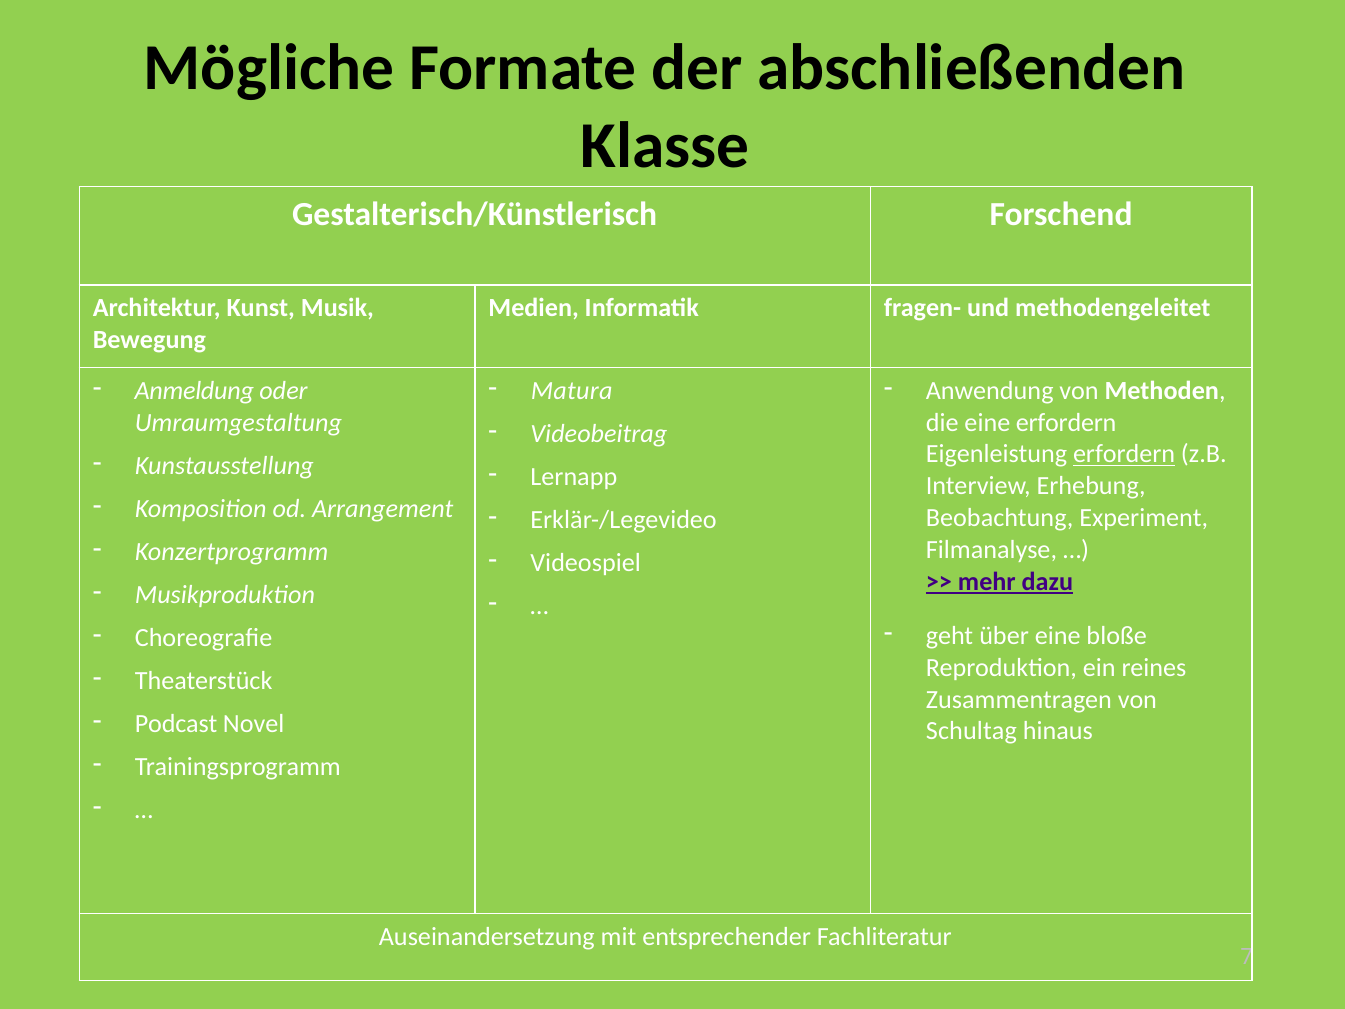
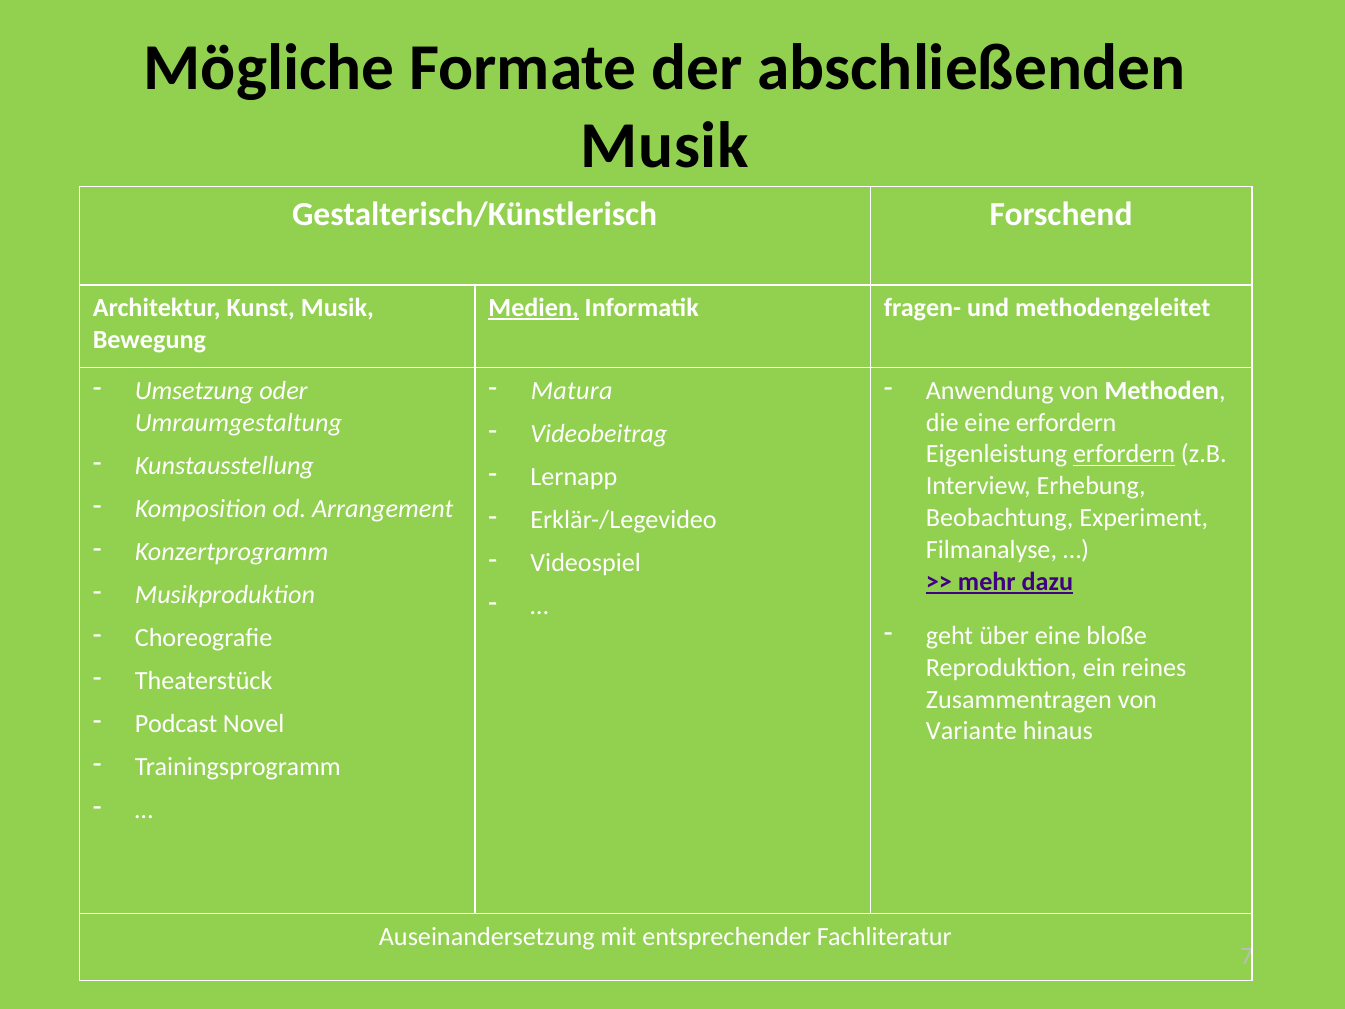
Klasse at (665, 146): Klasse -> Musik
Medien underline: none -> present
Anmeldung: Anmeldung -> Umsetzung
Schultag: Schultag -> Variante
